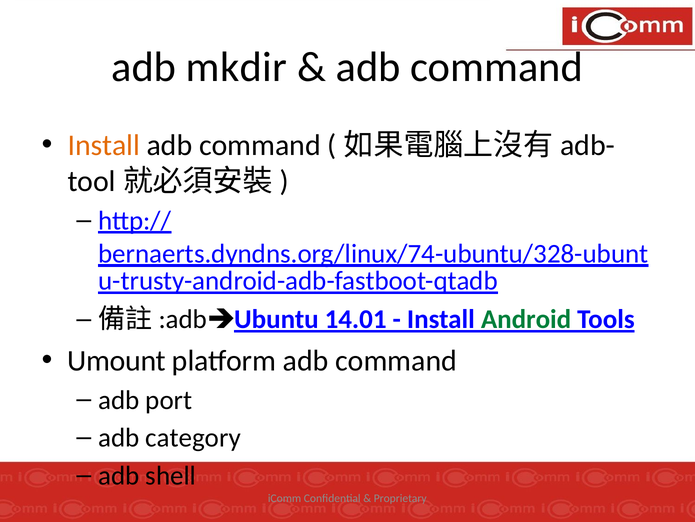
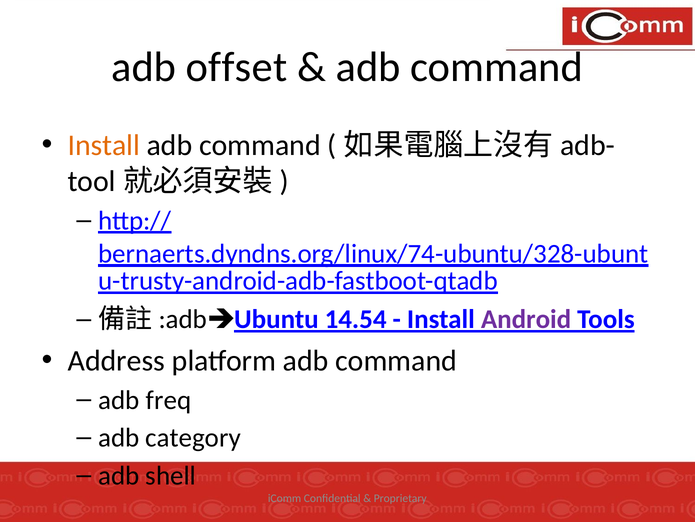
mkdir: mkdir -> offset
14.01: 14.01 -> 14.54
Android colour: green -> purple
Umount: Umount -> Address
port: port -> freq
